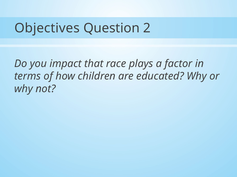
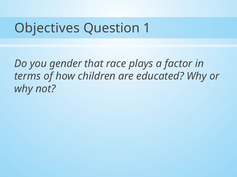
2: 2 -> 1
impact: impact -> gender
